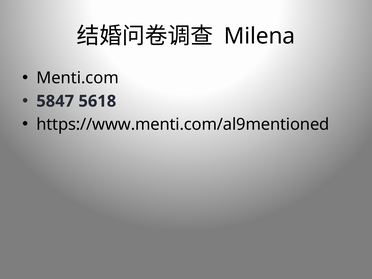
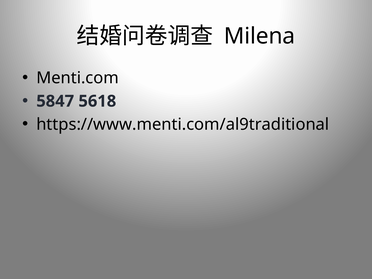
https://www.menti.com/al9mentioned: https://www.menti.com/al9mentioned -> https://www.menti.com/al9traditional
